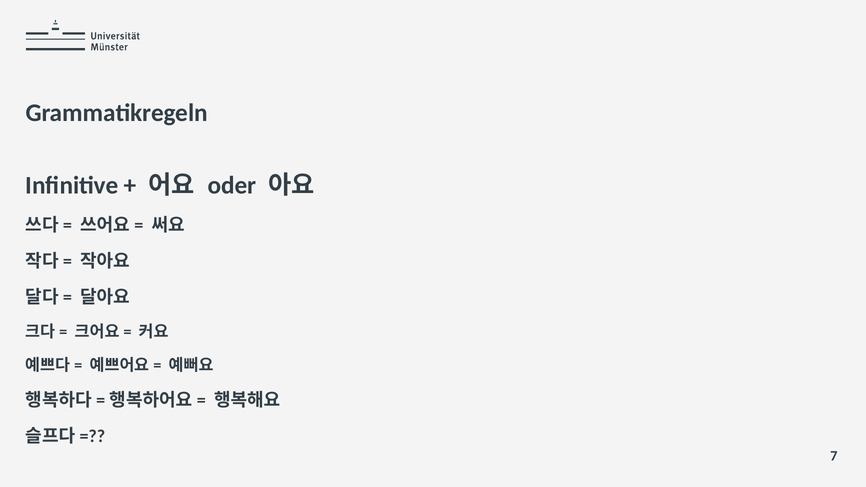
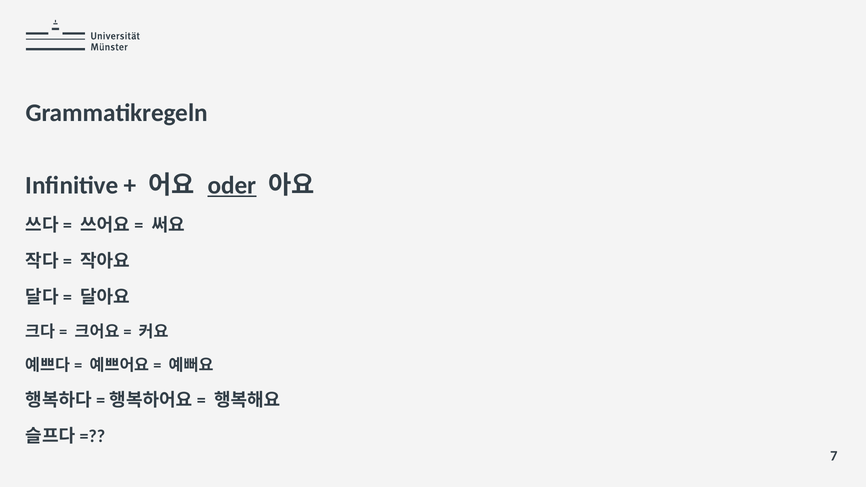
oder underline: none -> present
